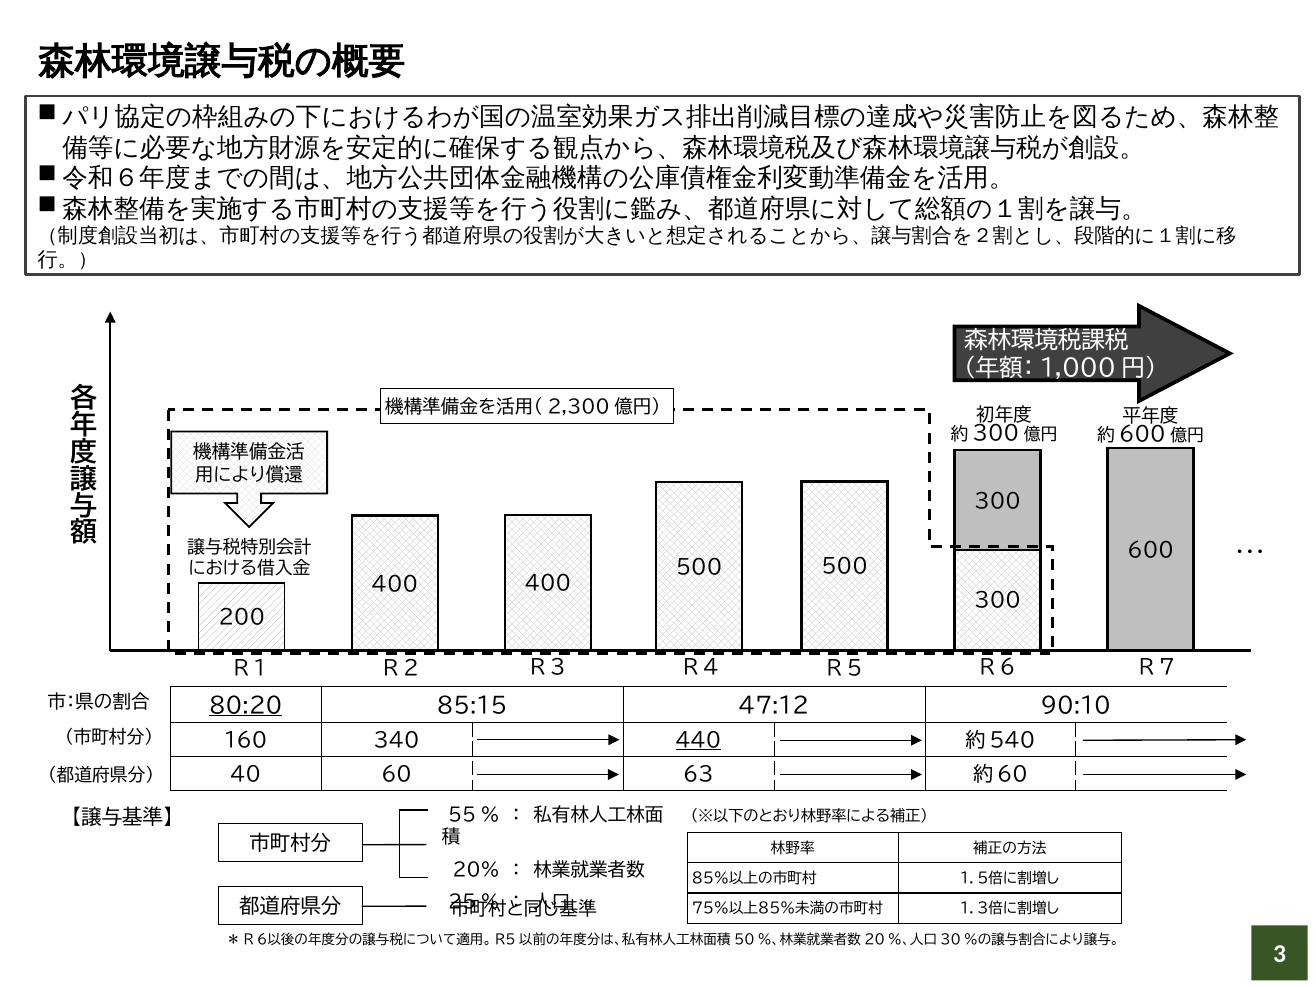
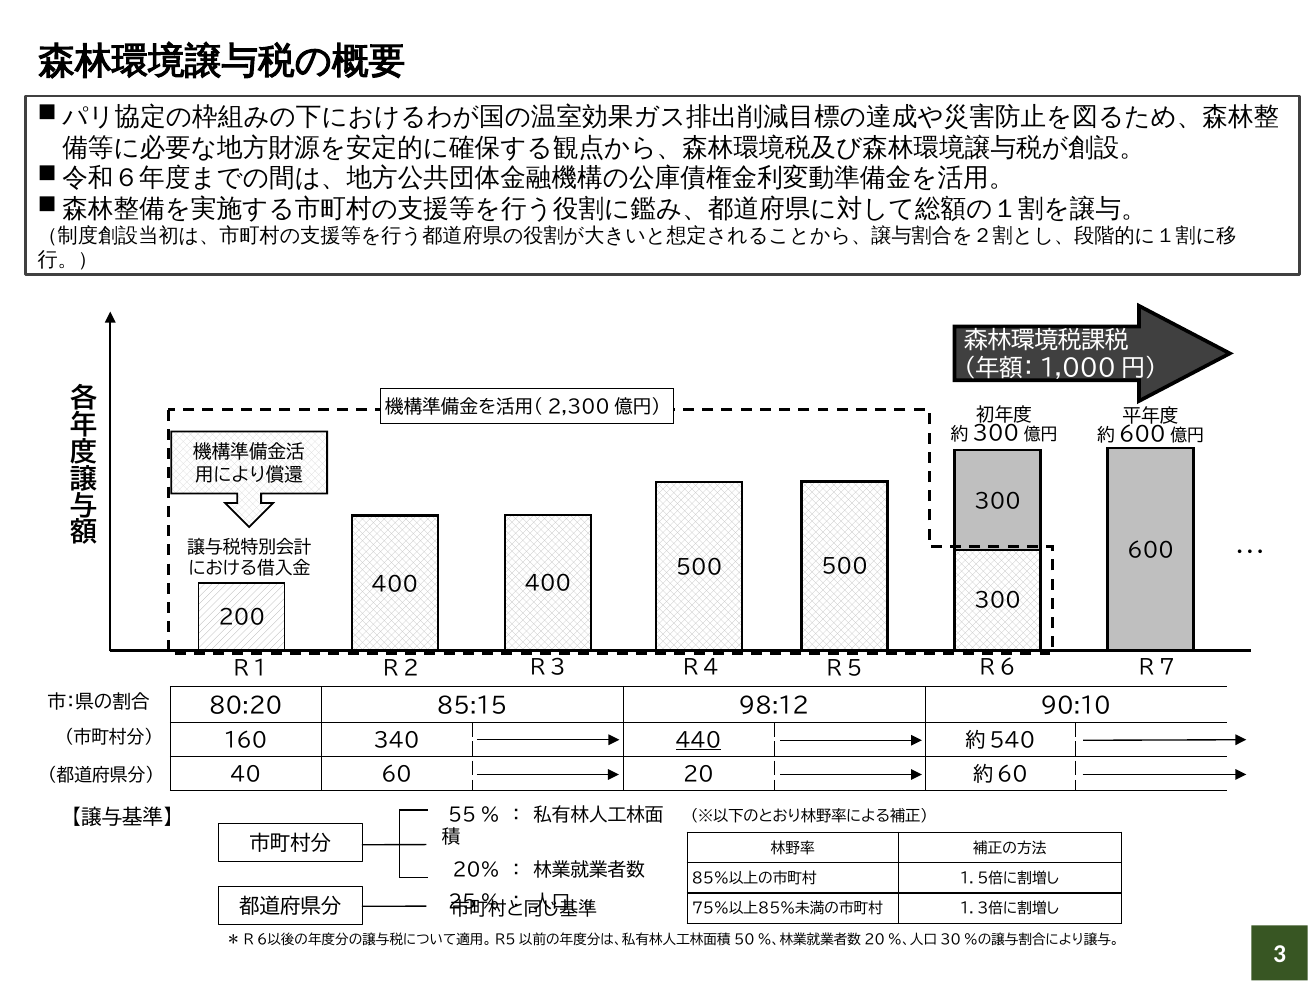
80:20 underline: present -> none
47:12: 47:12 -> 98:12
63: 63 -> 20
